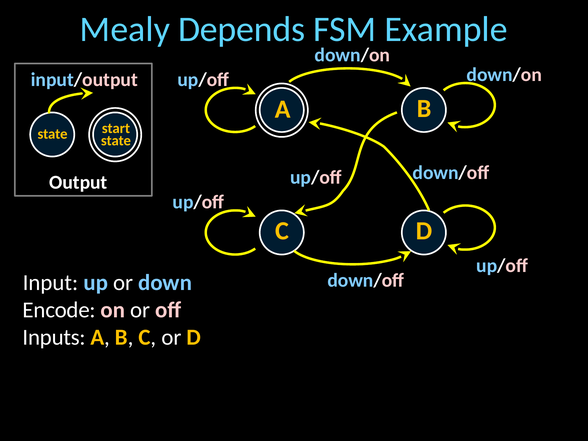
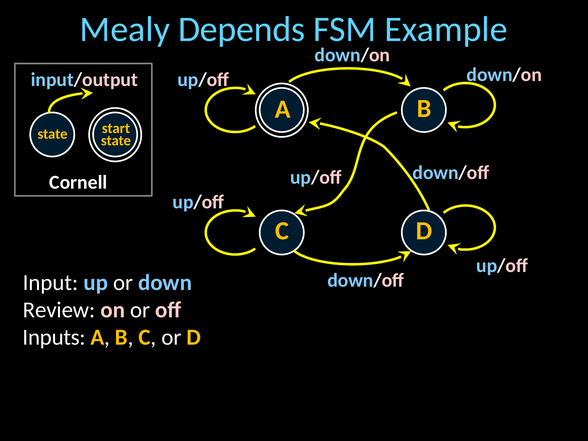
Output: Output -> Cornell
Encode: Encode -> Review
